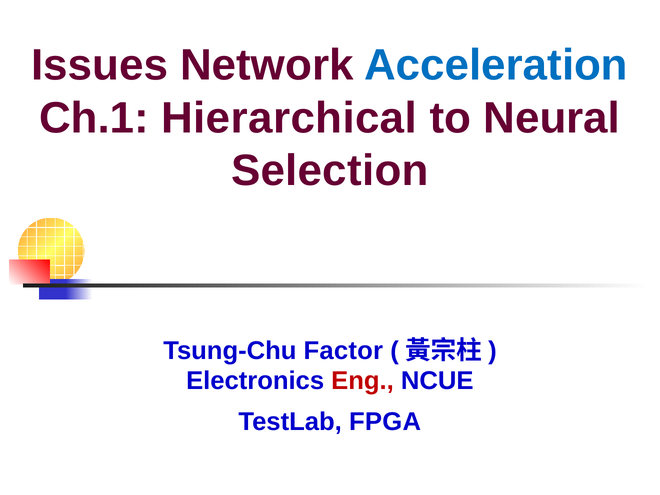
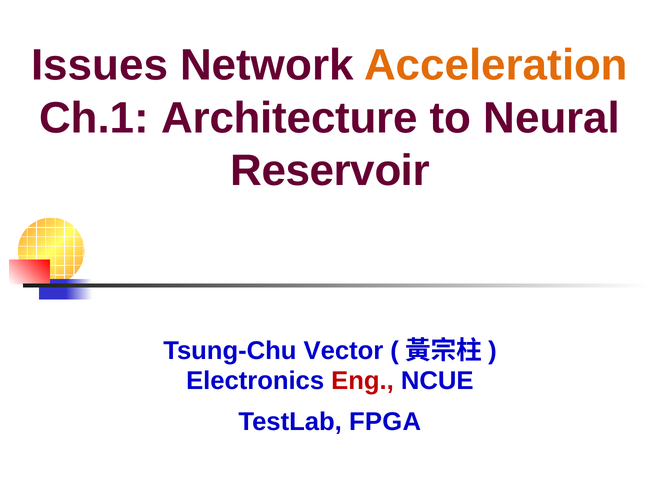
Acceleration colour: blue -> orange
Hierarchical: Hierarchical -> Architecture
Selection: Selection -> Reservoir
Factor: Factor -> Vector
